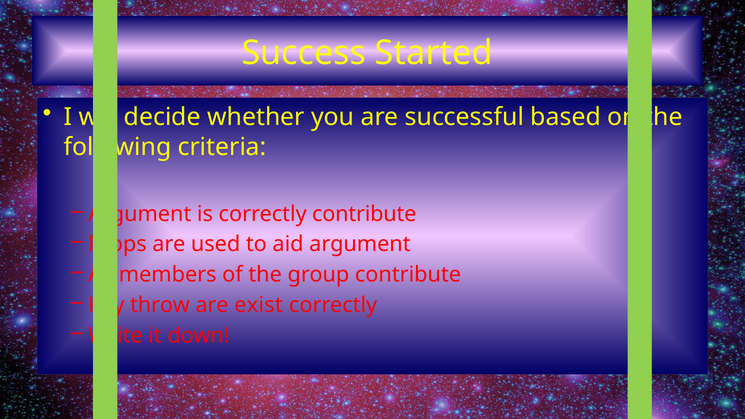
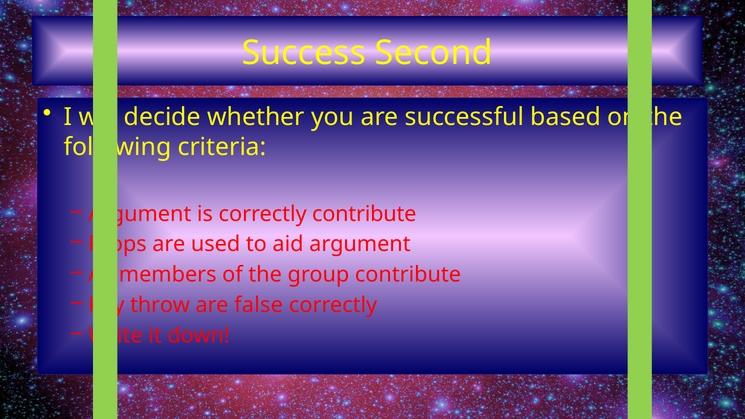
Started: Started -> Second
exist: exist -> false
